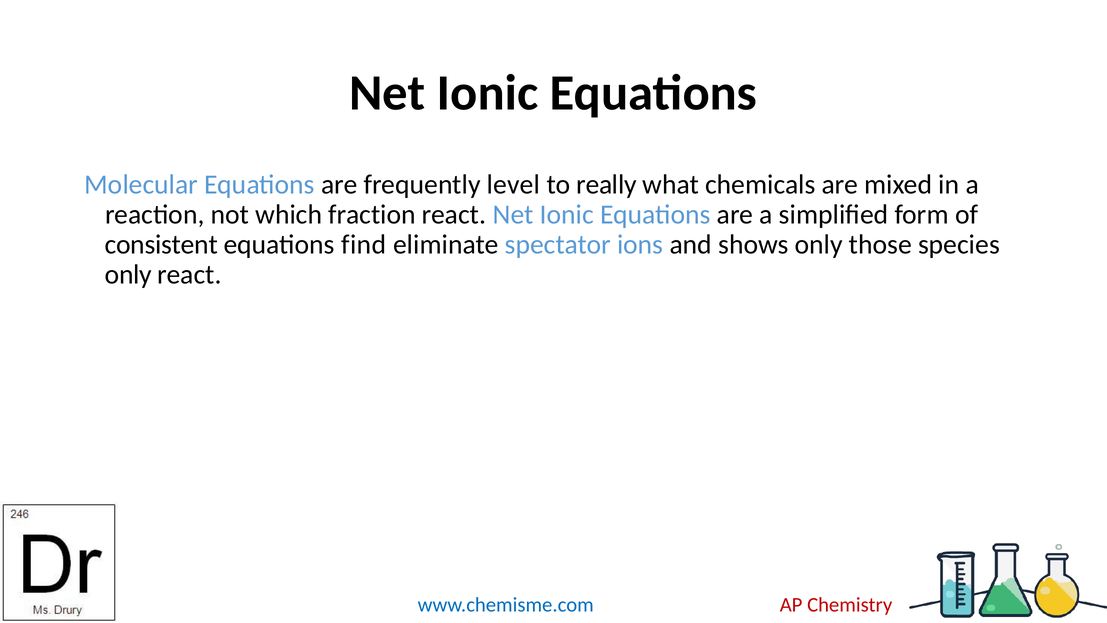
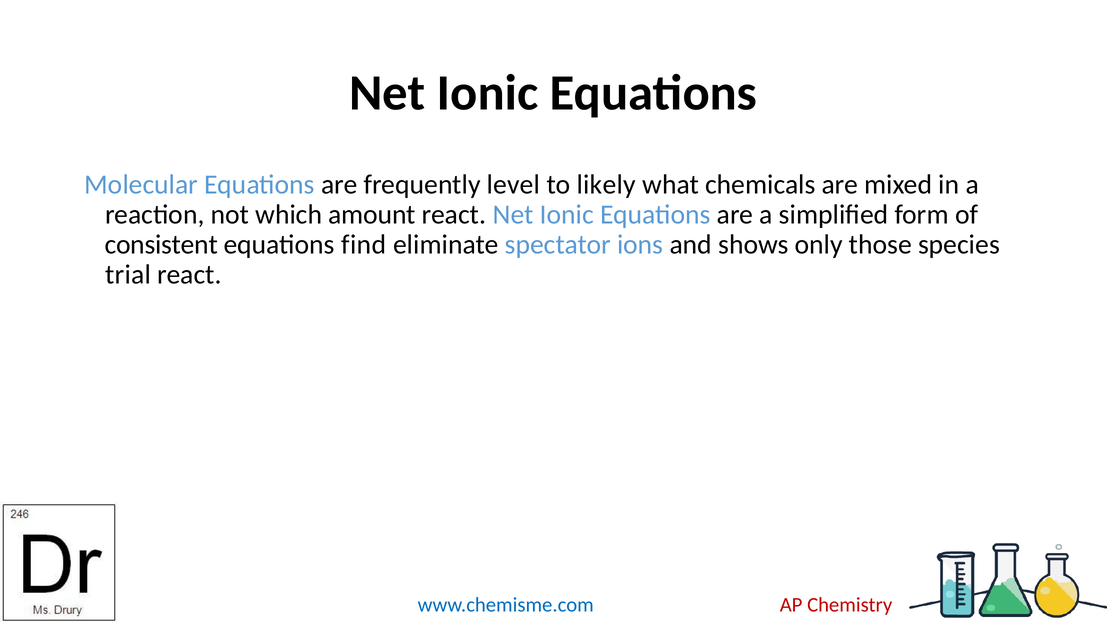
really: really -> likely
fraction: fraction -> amount
only at (128, 274): only -> trial
